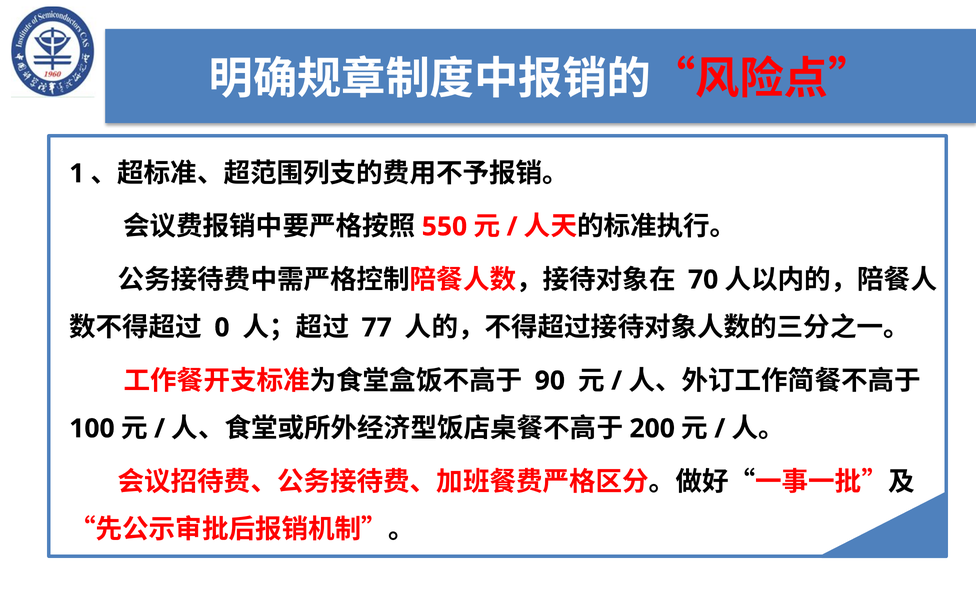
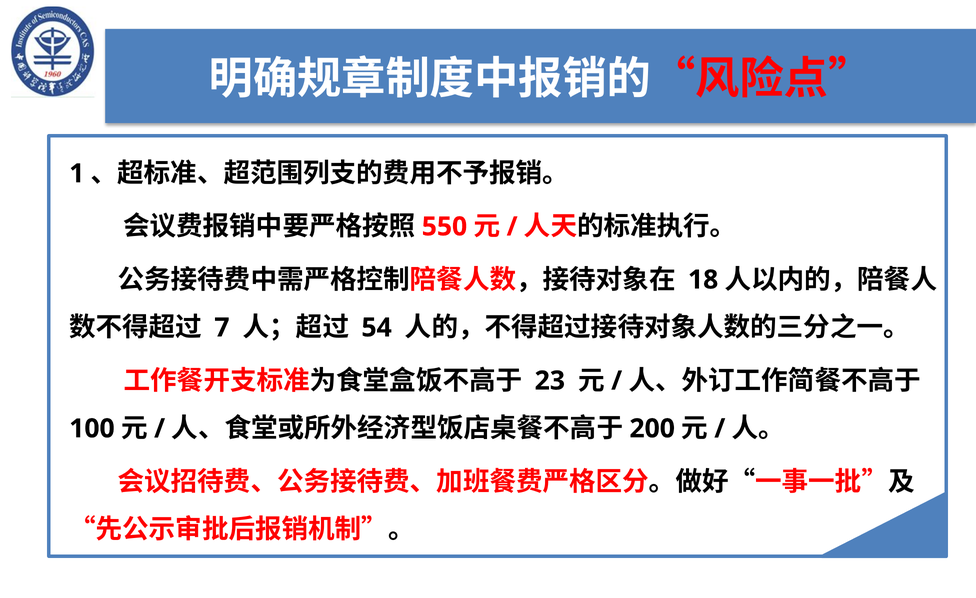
70: 70 -> 18
0: 0 -> 7
77: 77 -> 54
90: 90 -> 23
